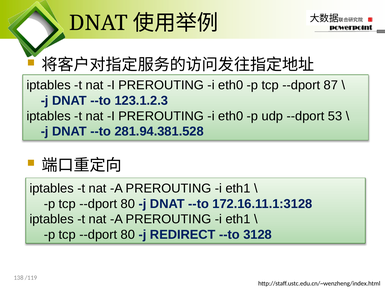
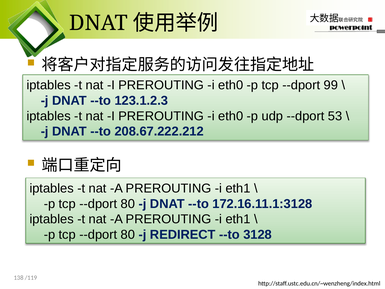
87: 87 -> 99
281.94.381.528: 281.94.381.528 -> 208.67.222.212
